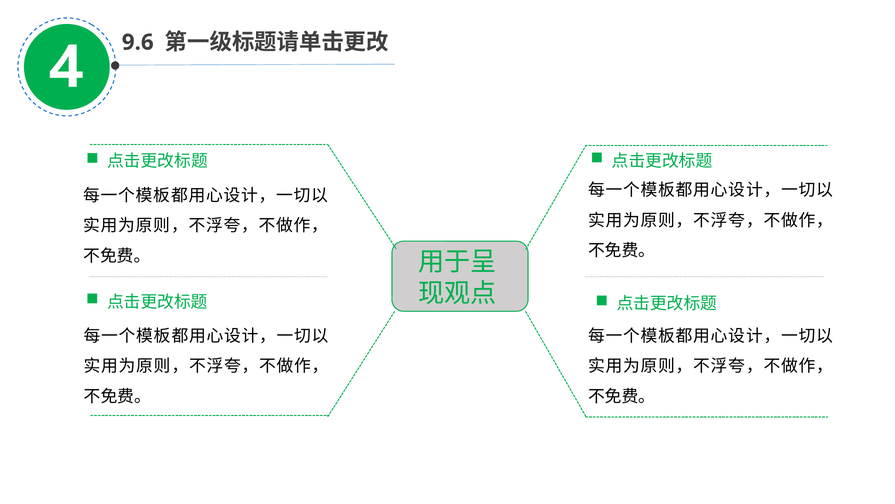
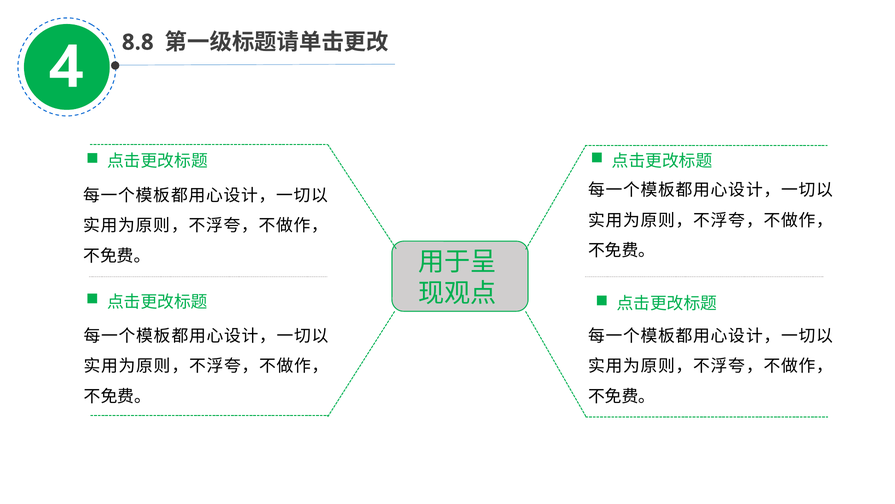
9.6: 9.6 -> 8.8
